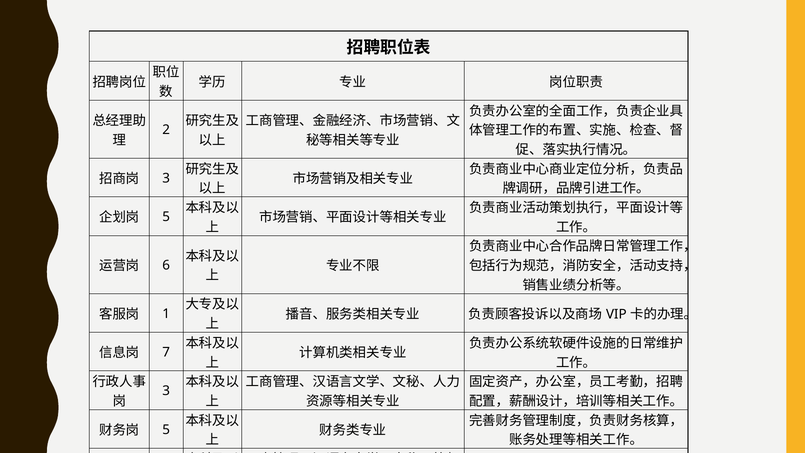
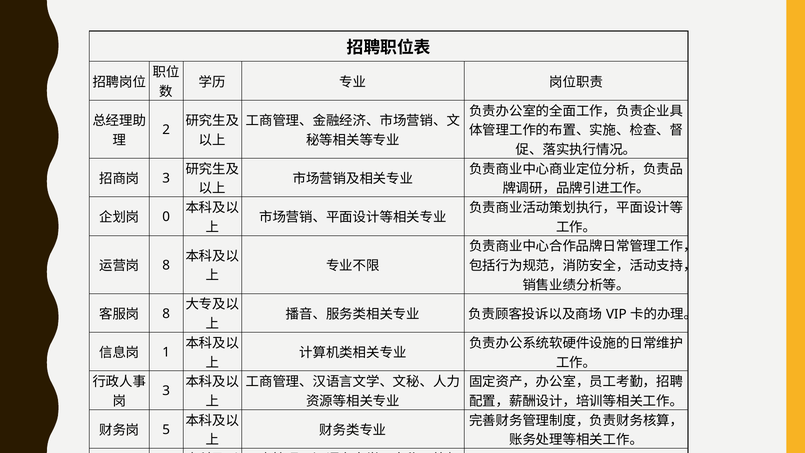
5 at (166, 217): 5 -> 0
6 at (166, 265): 6 -> 8
1 at (166, 313): 1 -> 8
7: 7 -> 1
